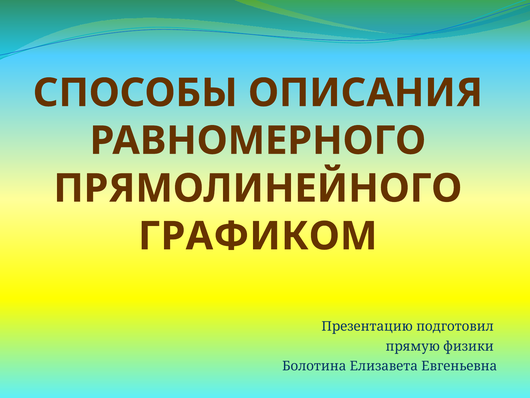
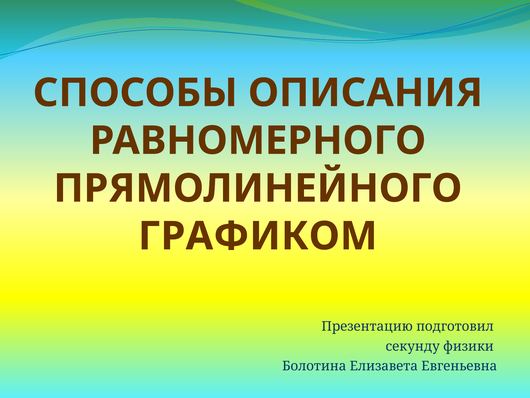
прямую: прямую -> секунду
